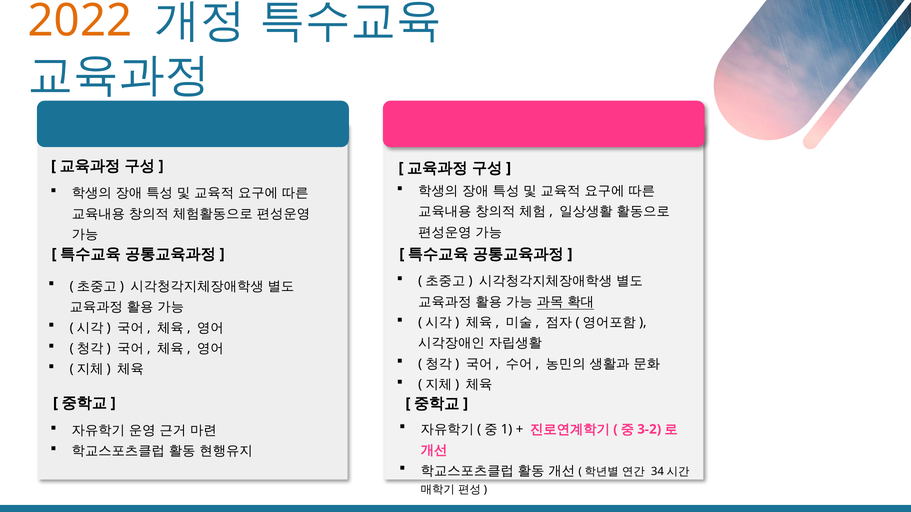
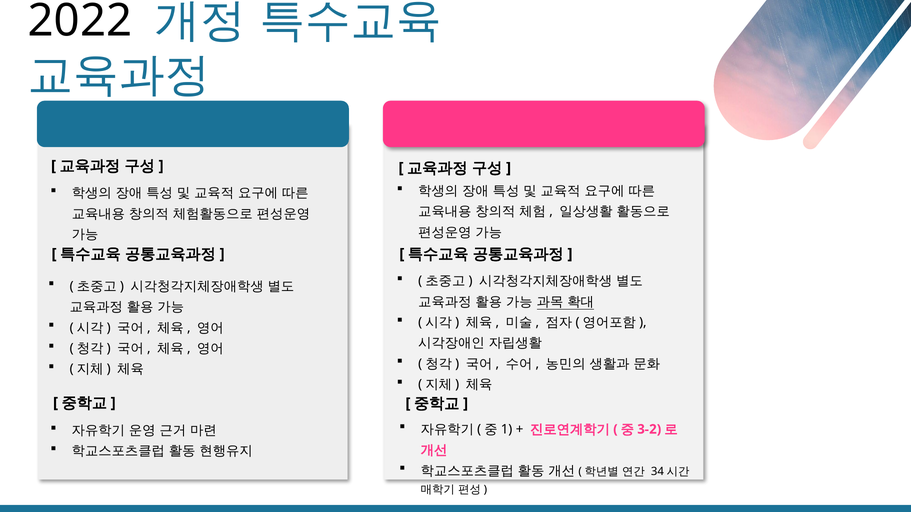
2022 colour: orange -> black
